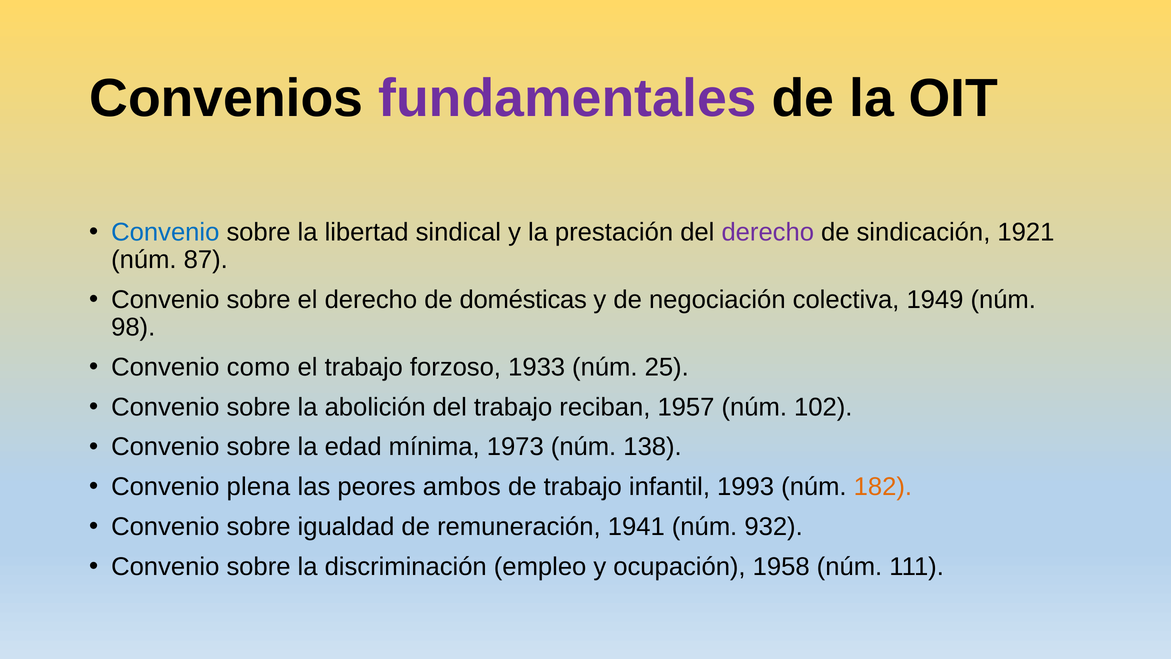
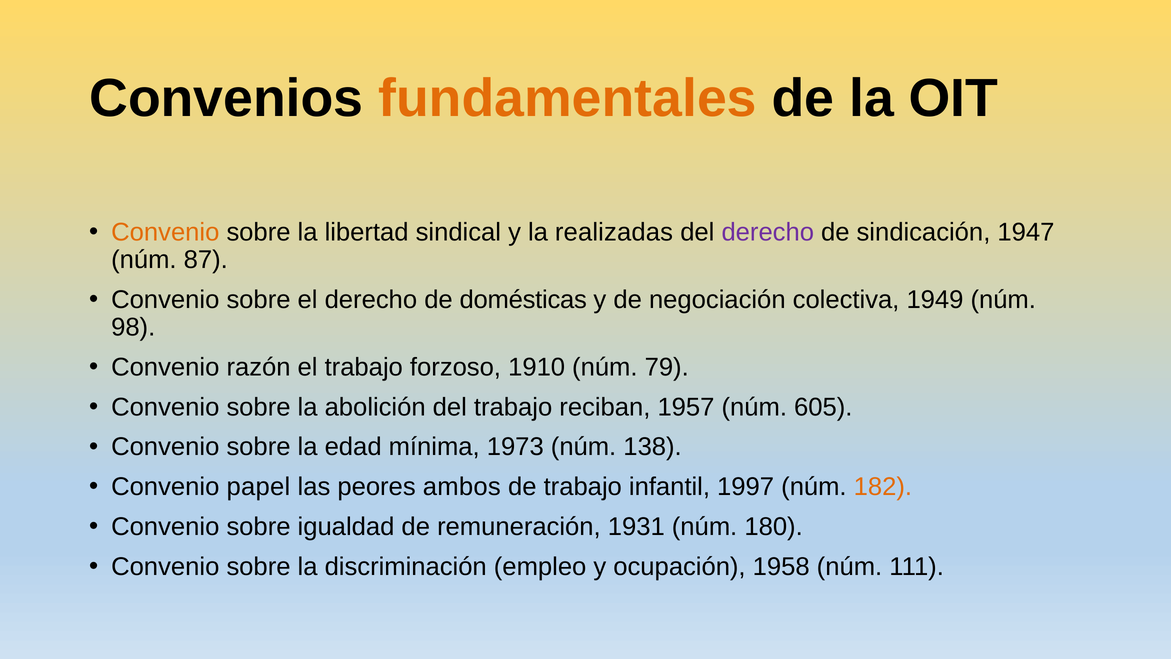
fundamentales colour: purple -> orange
Convenio at (165, 232) colour: blue -> orange
prestación: prestación -> realizadas
1921: 1921 -> 1947
como: como -> razón
1933: 1933 -> 1910
25: 25 -> 79
102: 102 -> 605
plena: plena -> papel
1993: 1993 -> 1997
1941: 1941 -> 1931
932: 932 -> 180
